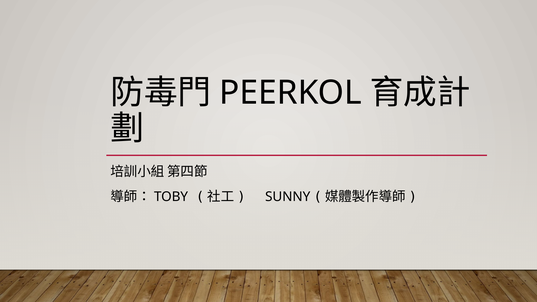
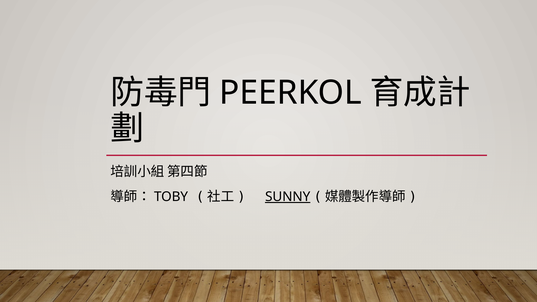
SUNNY underline: none -> present
